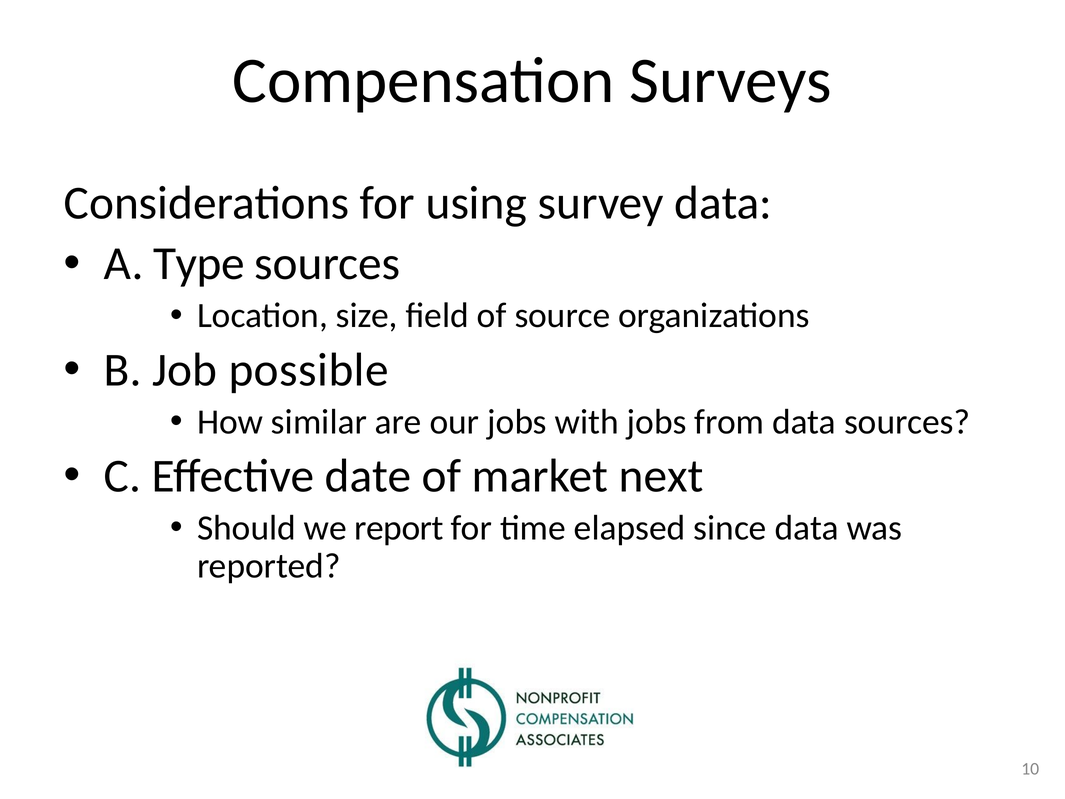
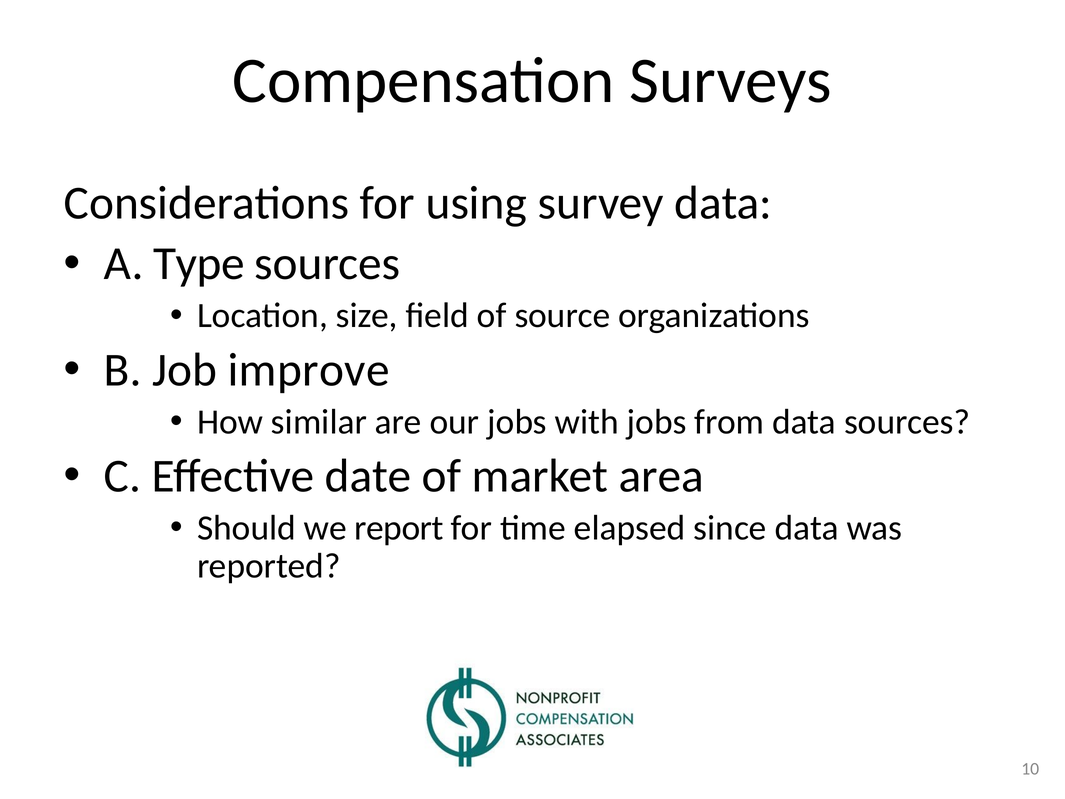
possible: possible -> improve
next: next -> area
